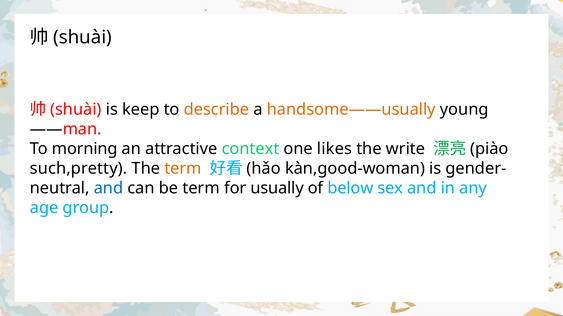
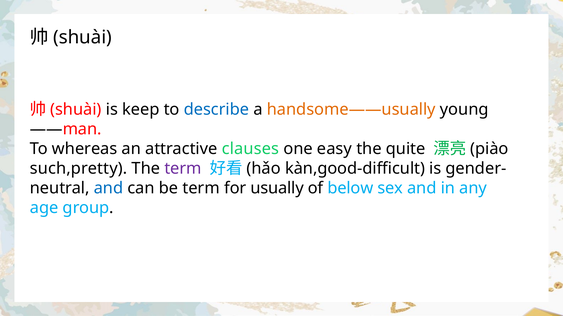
describe colour: orange -> blue
morning: morning -> whereas
context: context -> clauses
likes: likes -> easy
write: write -> quite
term at (183, 169) colour: orange -> purple
kàn,good-woman: kàn,good-woman -> kàn,good-difficult
